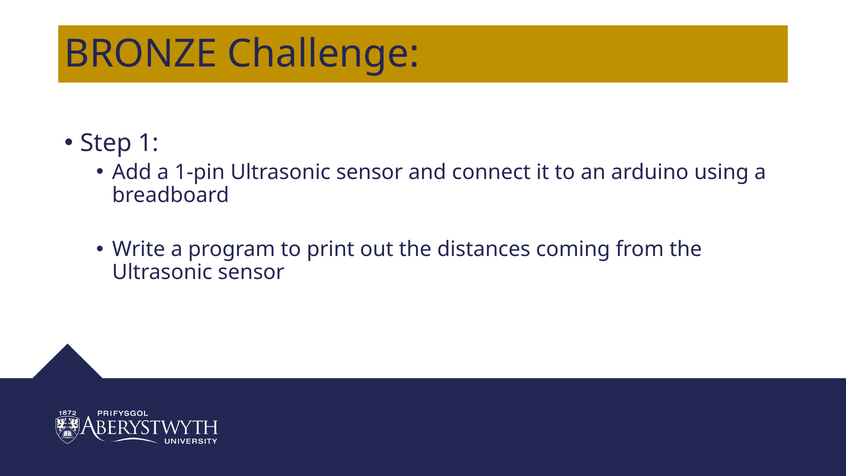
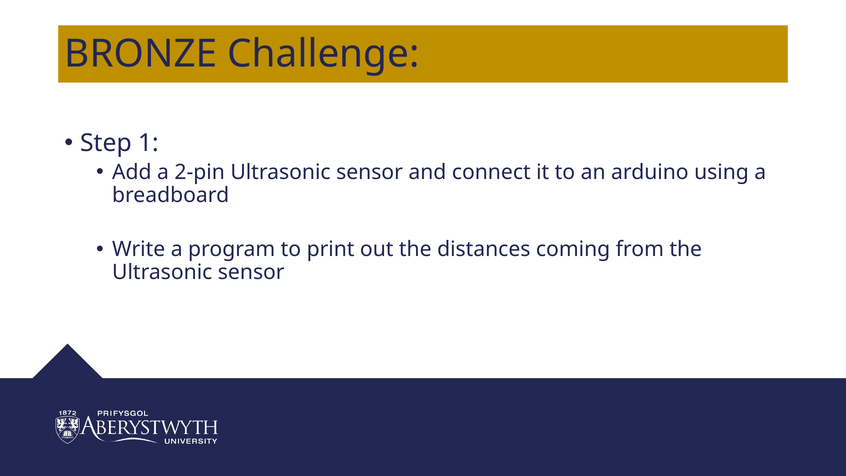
1-pin: 1-pin -> 2-pin
